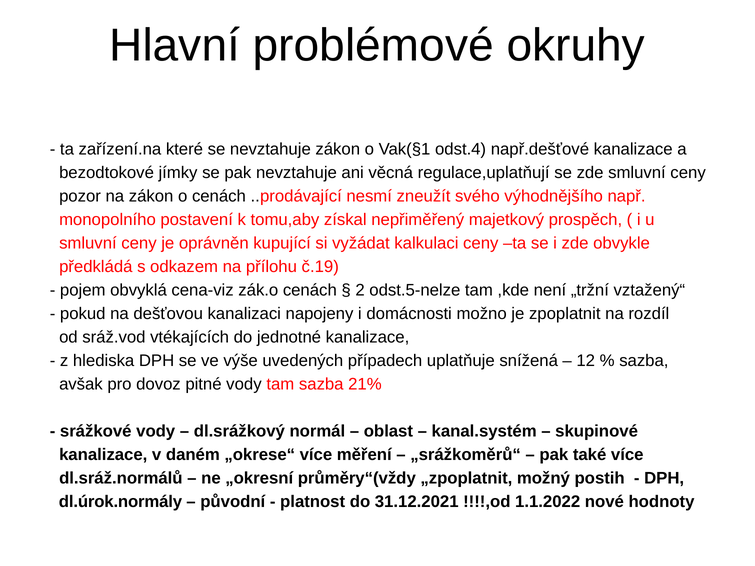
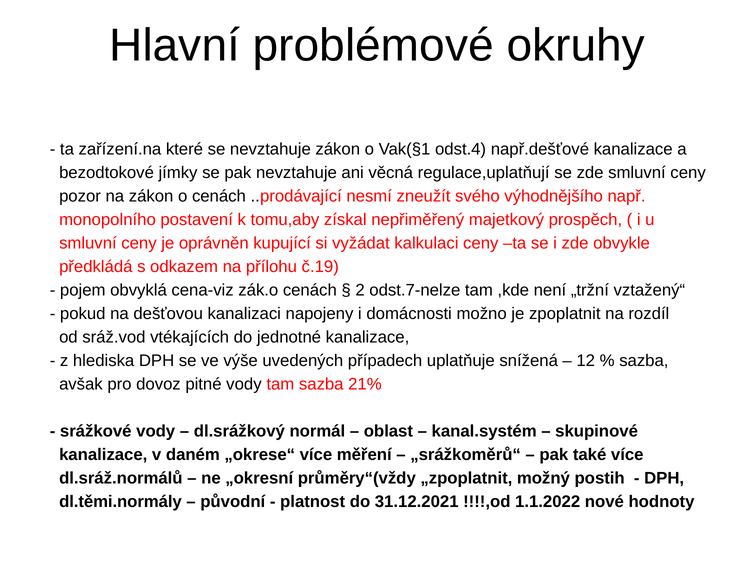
odst.5-nelze: odst.5-nelze -> odst.7-nelze
dl.úrok.normály: dl.úrok.normály -> dl.těmi.normály
